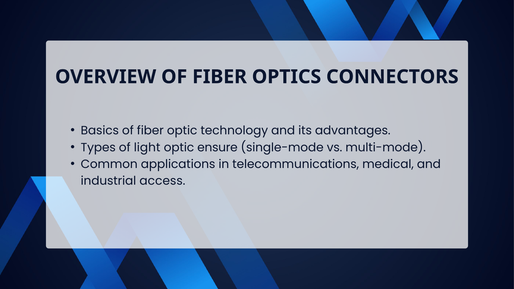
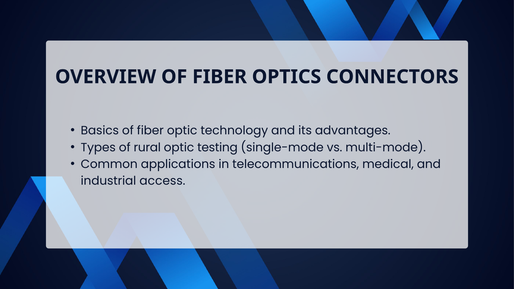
light: light -> rural
ensure: ensure -> testing
